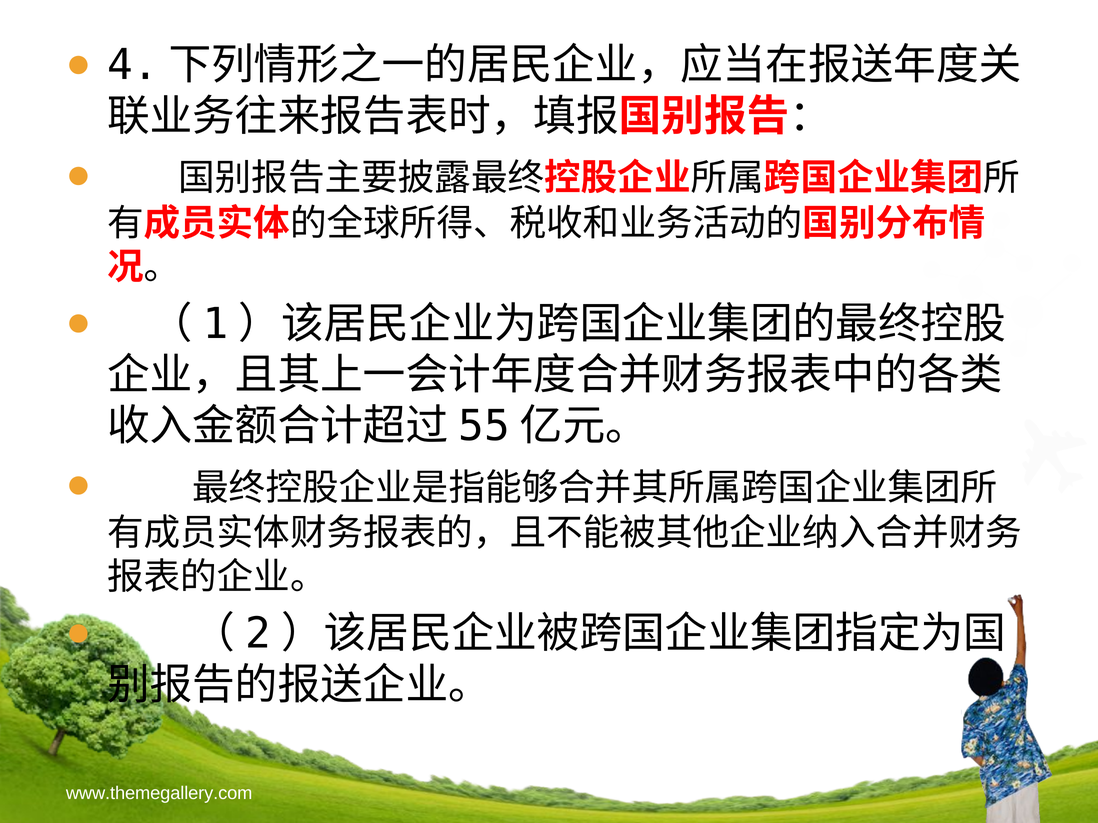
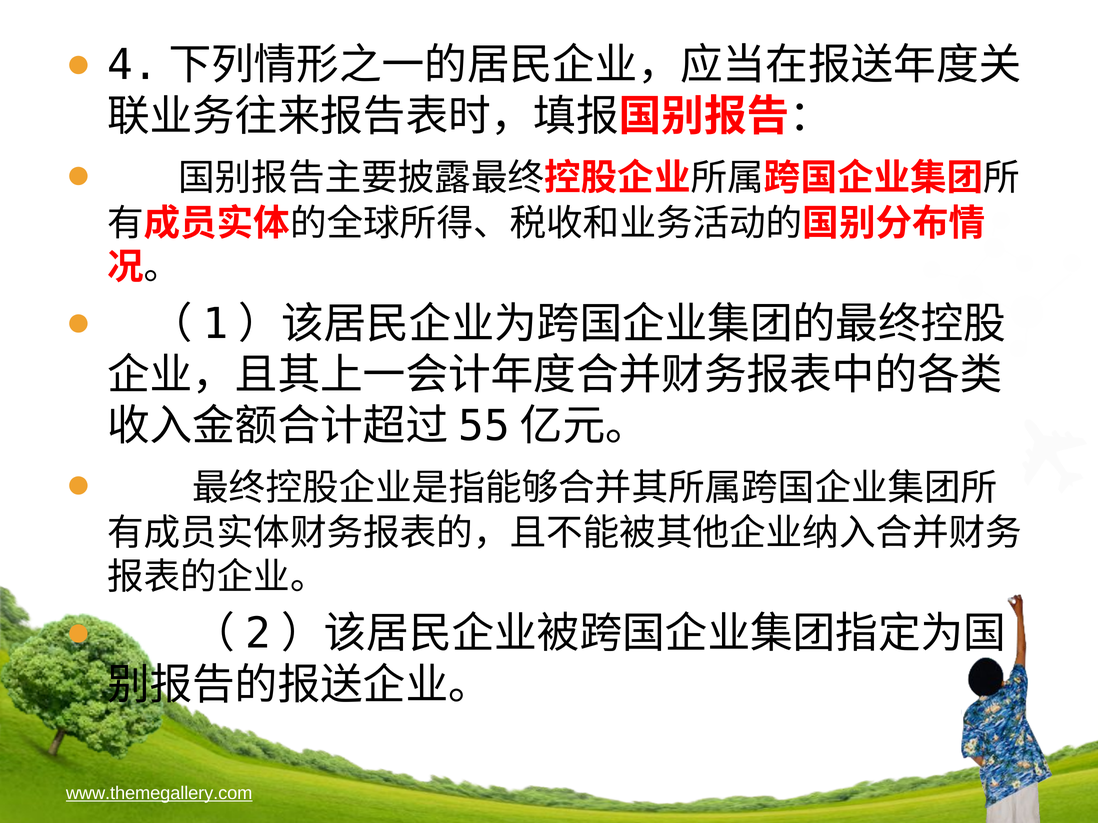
www.themegallery.com underline: none -> present
